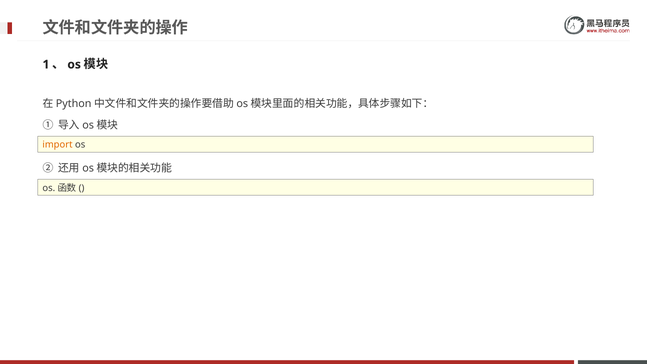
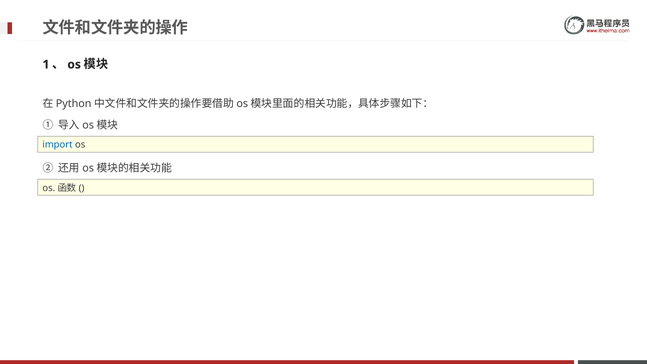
import colour: orange -> blue
